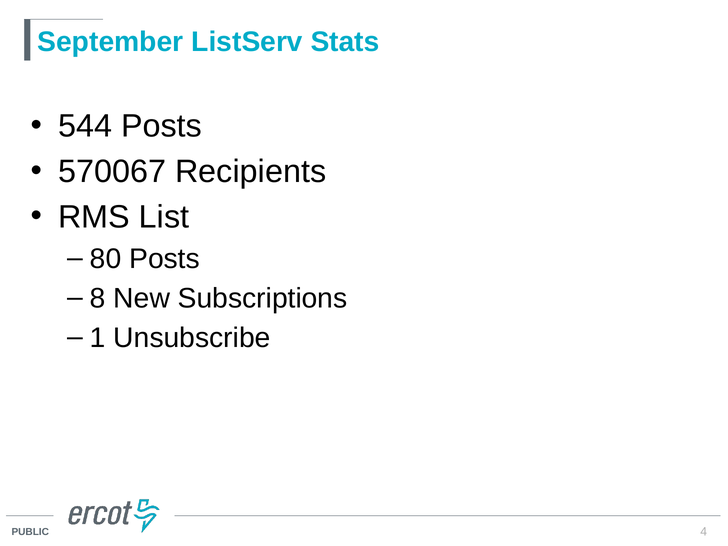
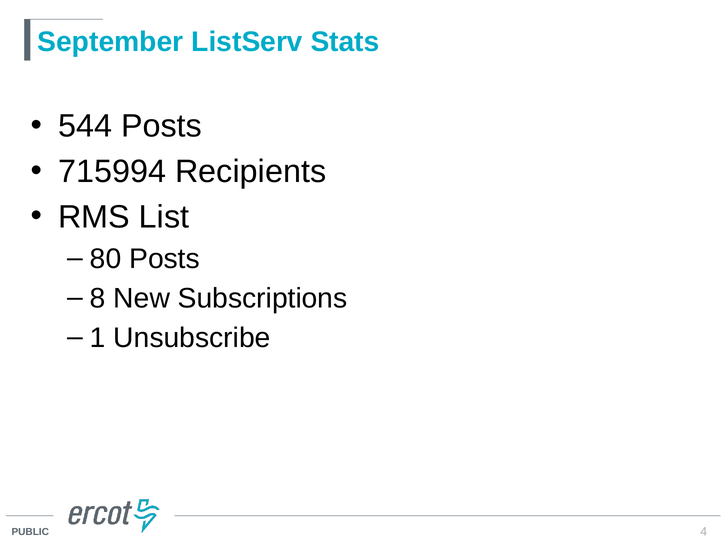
570067: 570067 -> 715994
